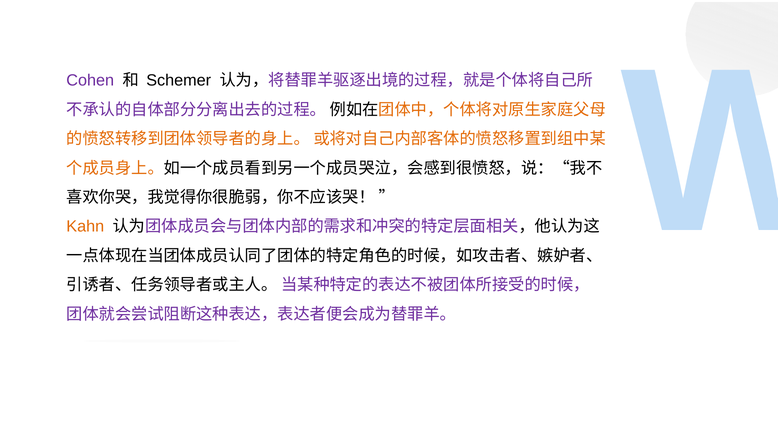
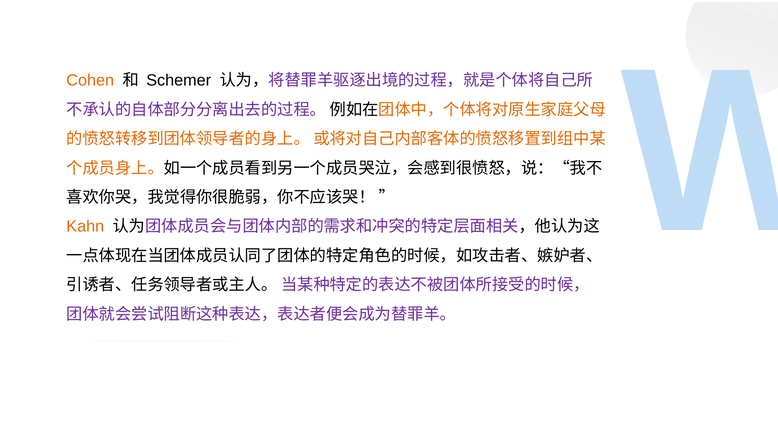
Cohen colour: purple -> orange
